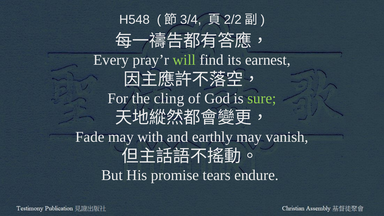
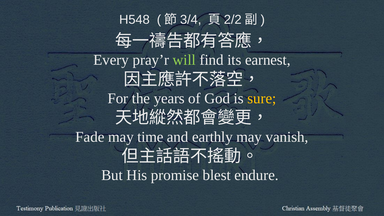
cling: cling -> years
sure colour: light green -> yellow
with: with -> time
tears: tears -> blest
